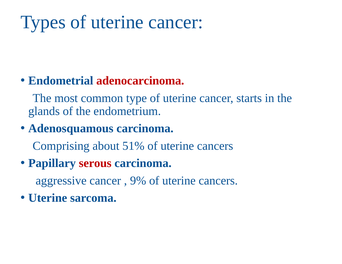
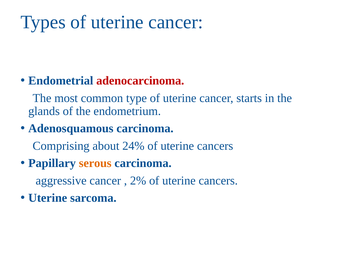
51%: 51% -> 24%
serous colour: red -> orange
9%: 9% -> 2%
